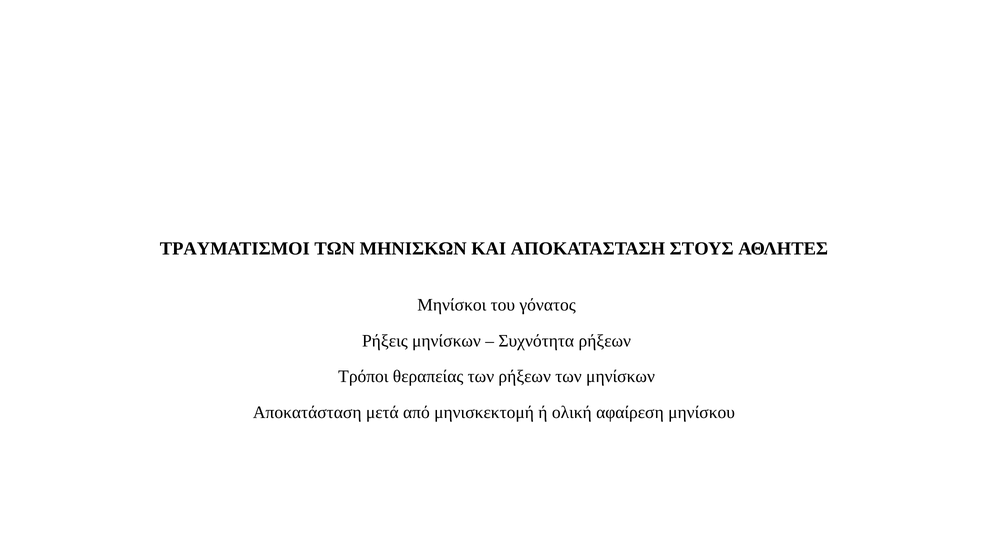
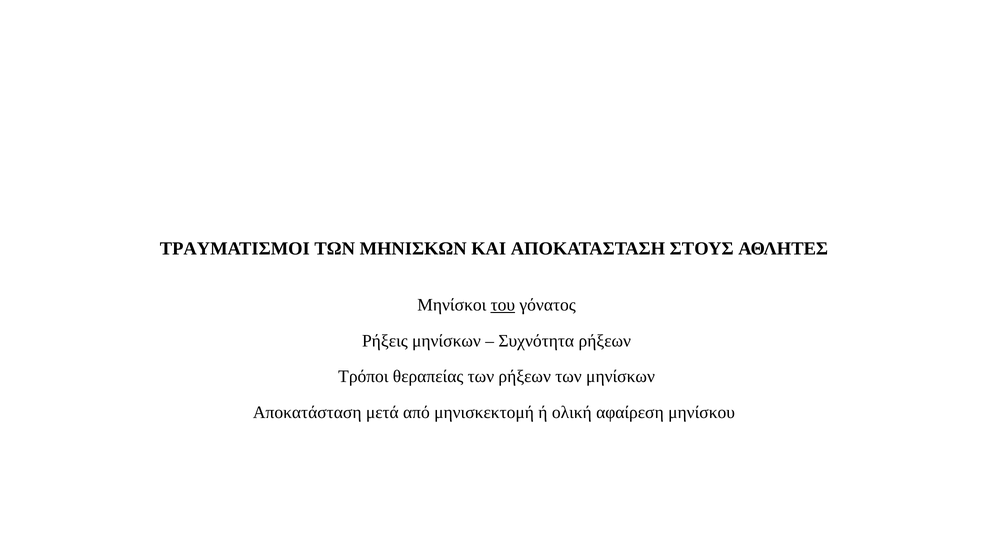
του underline: none -> present
